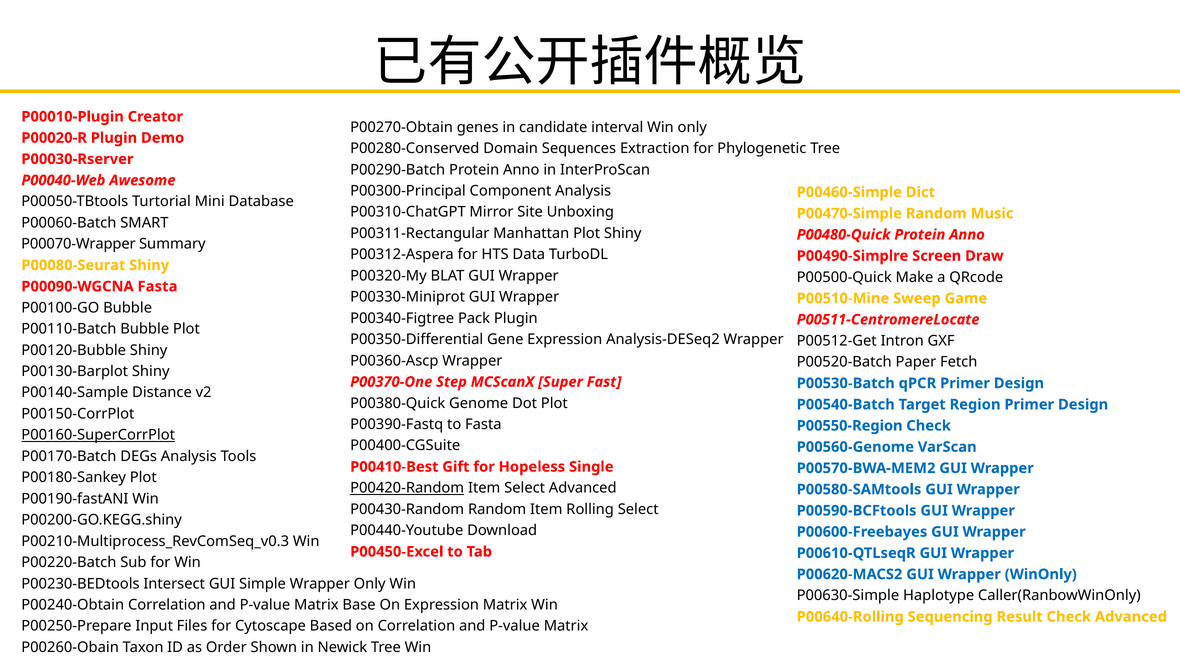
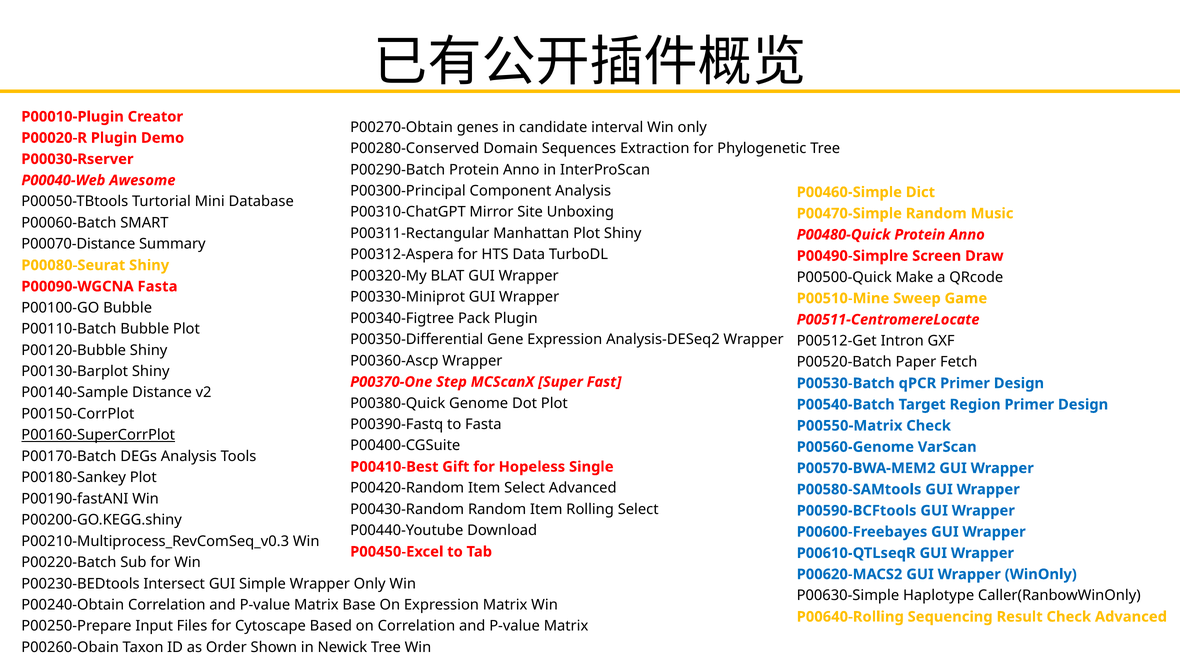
P00070-Wrapper: P00070-Wrapper -> P00070-Distance
P00550-Region: P00550-Region -> P00550-Matrix
P00420-Random underline: present -> none
